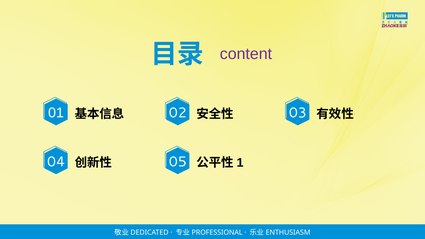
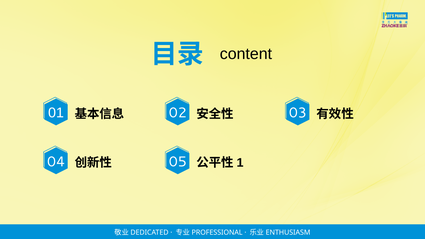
content colour: purple -> black
